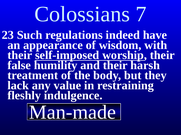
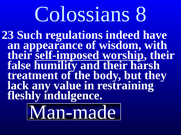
7: 7 -> 8
